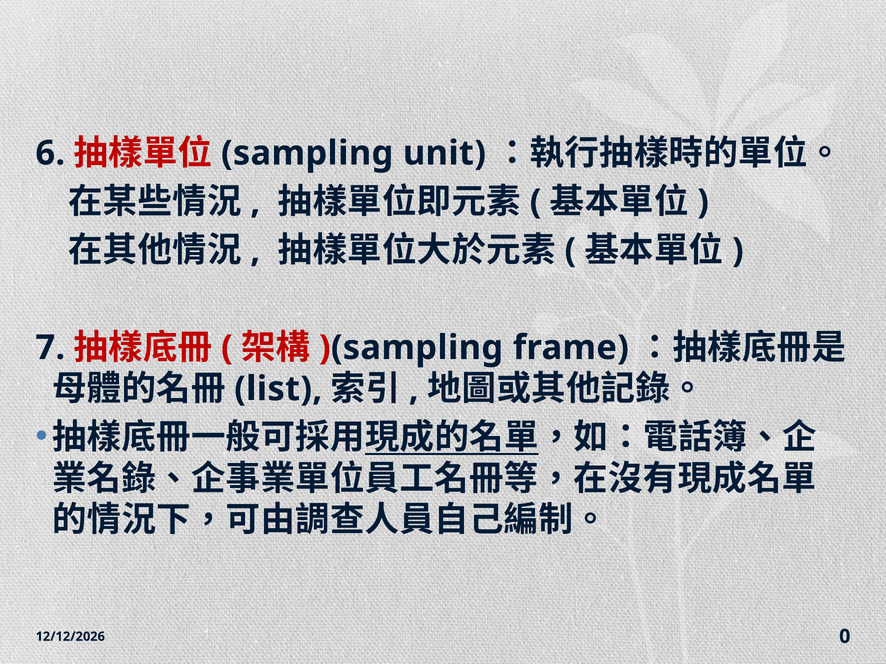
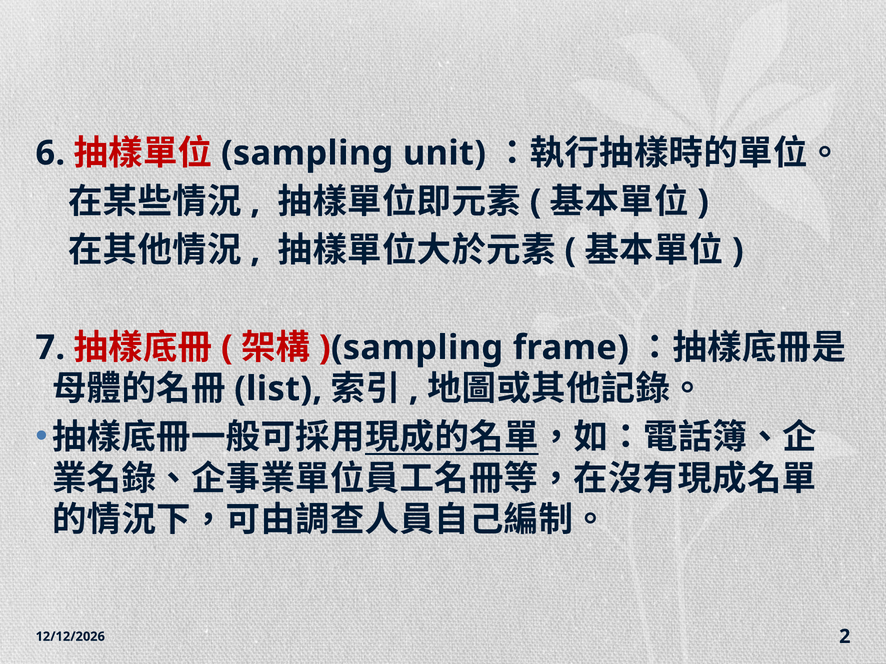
0: 0 -> 2
